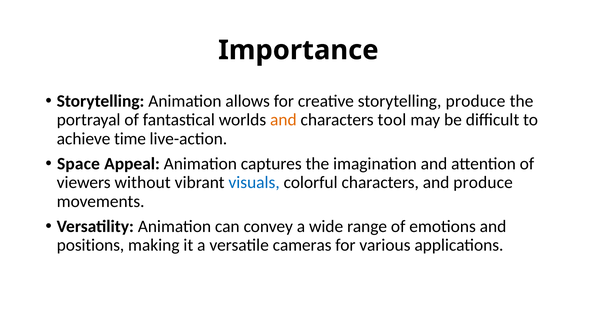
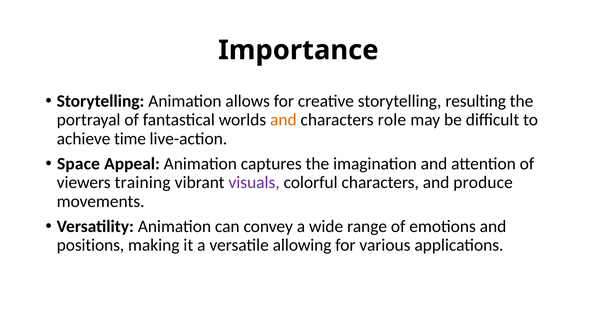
storytelling produce: produce -> resulting
tool: tool -> role
without: without -> training
visuals colour: blue -> purple
cameras: cameras -> allowing
